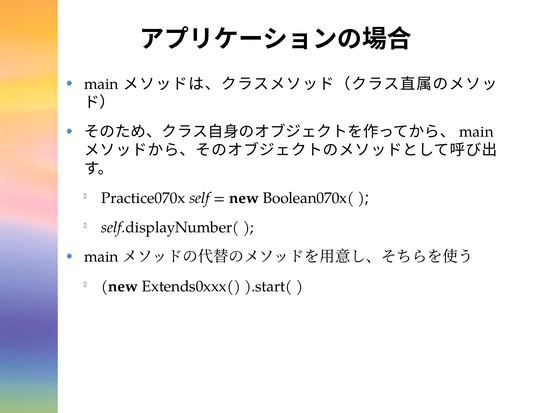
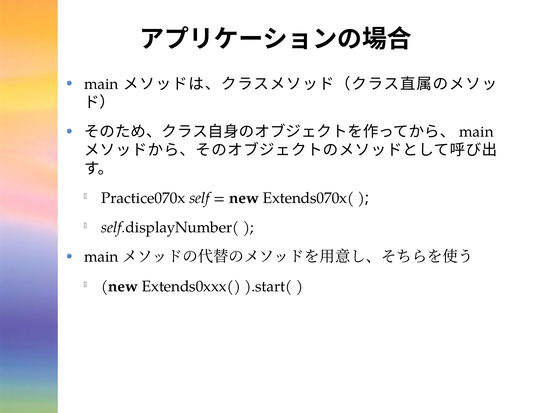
Boolean070x(: Boolean070x( -> Extends070x(
